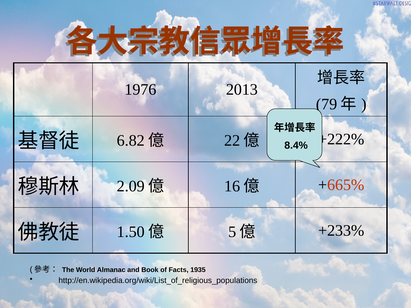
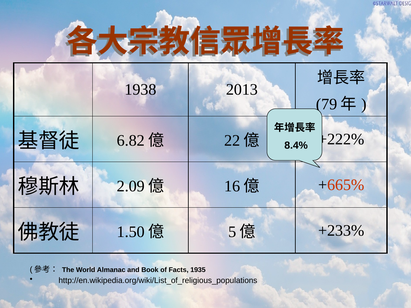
1976: 1976 -> 1938
